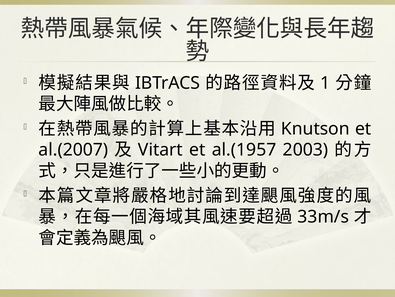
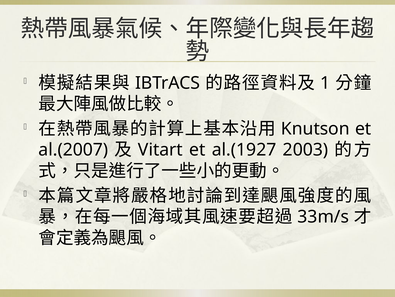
al.(1957: al.(1957 -> al.(1927
